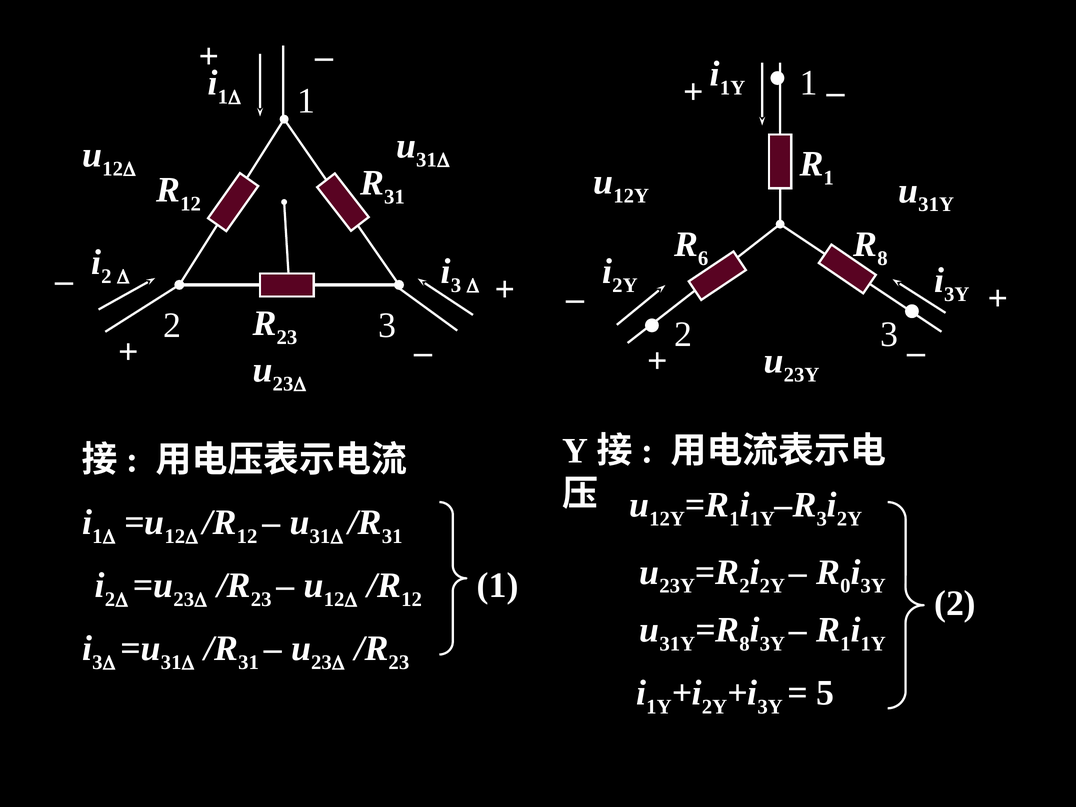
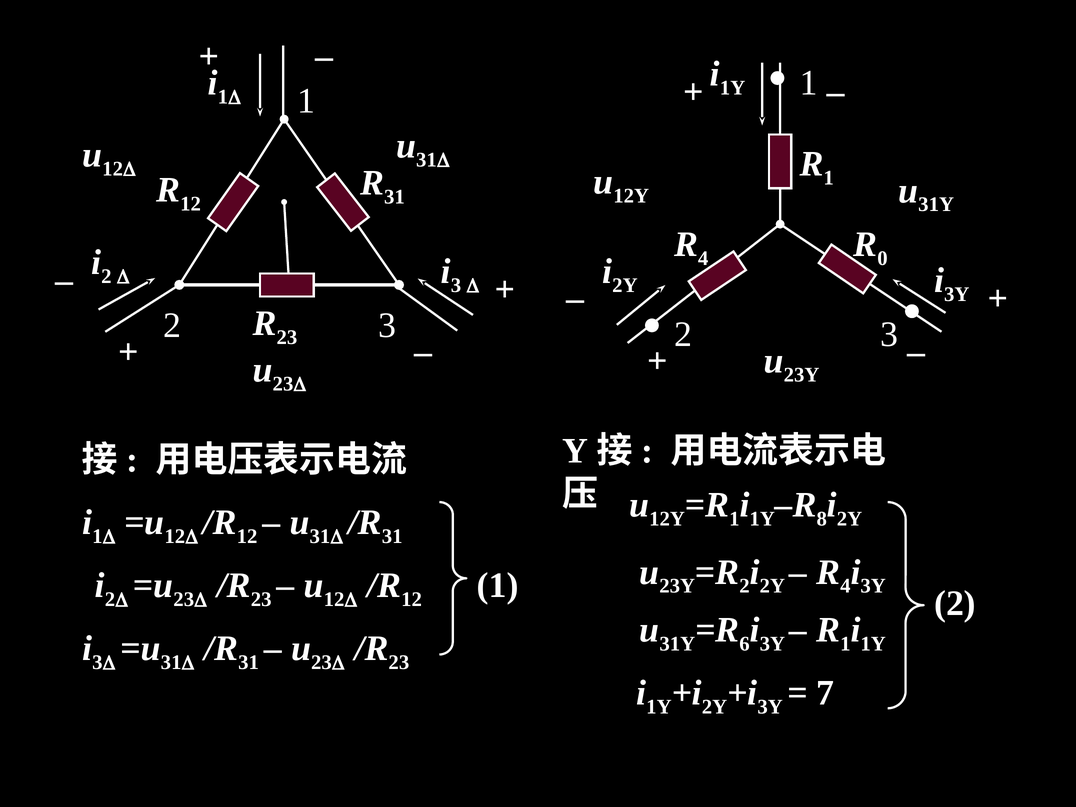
6 at (703, 258): 6 -> 4
8 at (882, 258): 8 -> 0
3 at (822, 519): 3 -> 8
0 at (845, 586): 0 -> 4
8 at (745, 644): 8 -> 6
5: 5 -> 7
